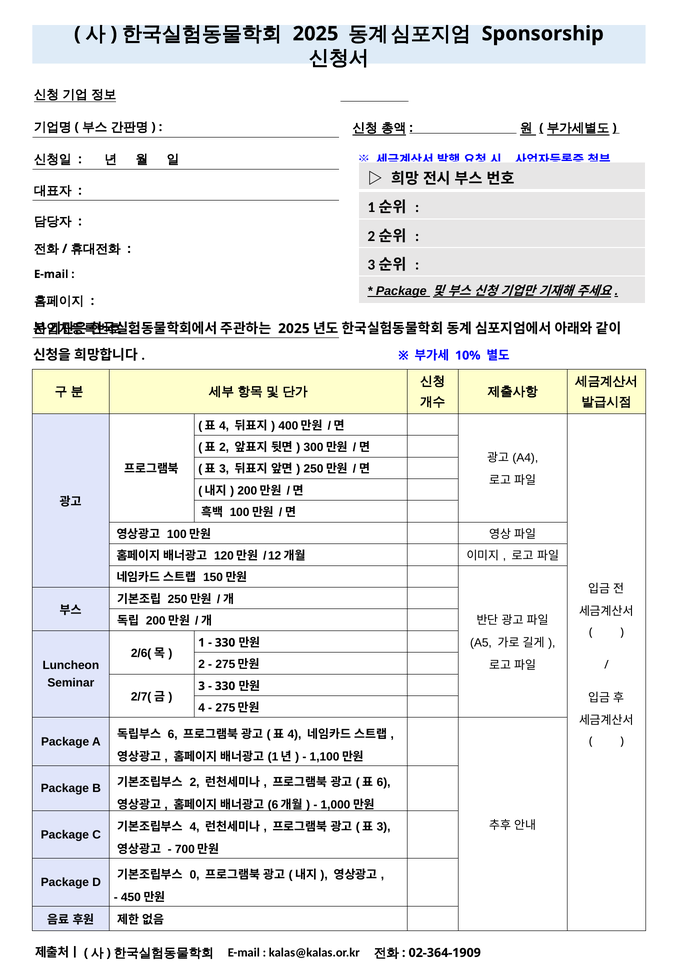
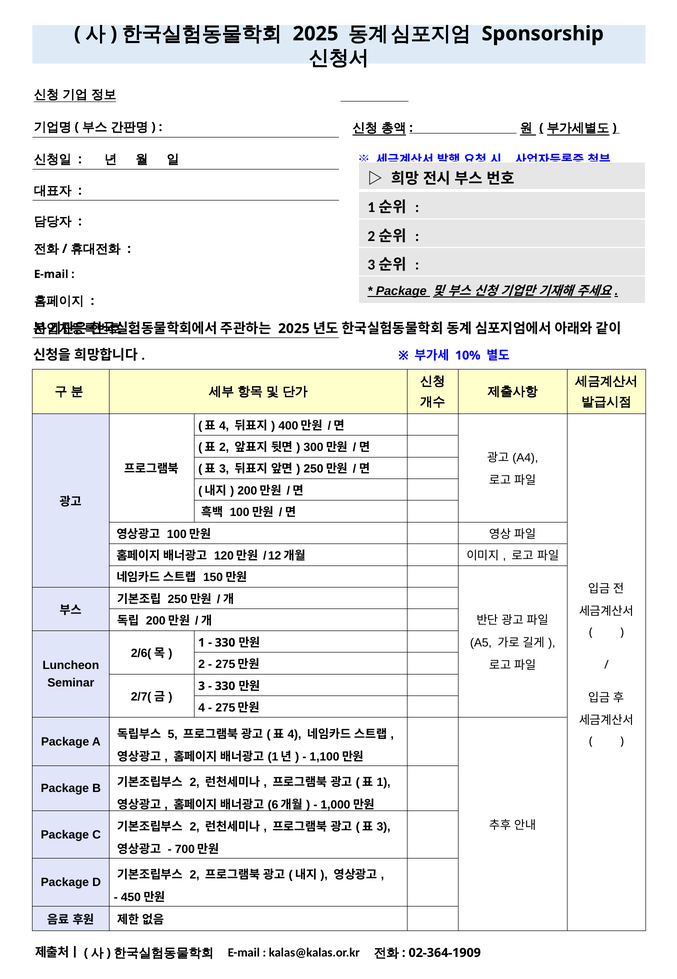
6 at (173, 733): 6 -> 5
6 at (384, 781): 6 -> 1
4 at (195, 826): 4 -> 2
0 at (195, 874): 0 -> 2
